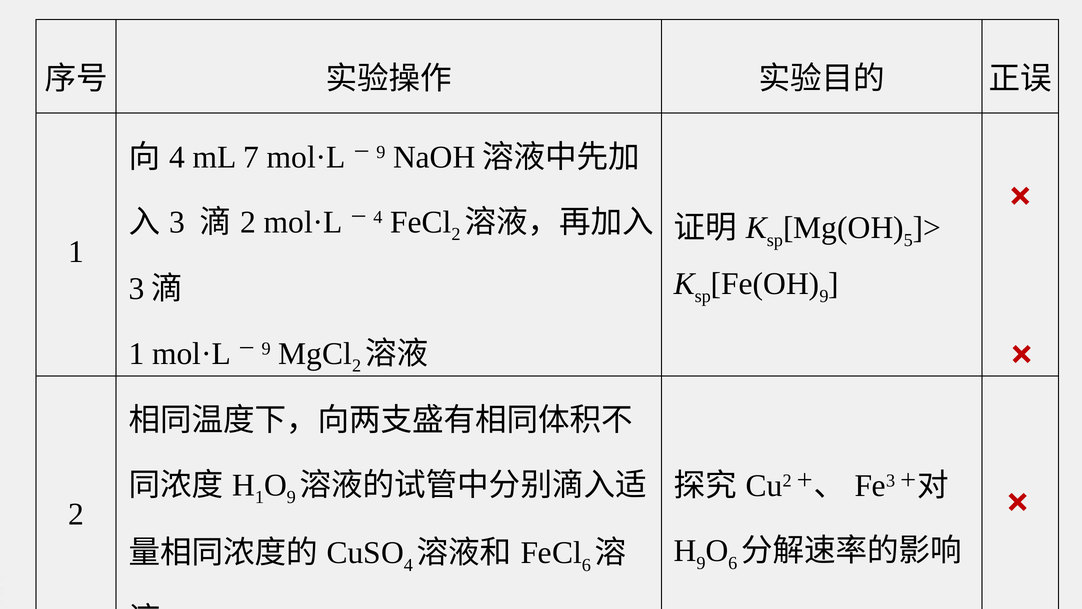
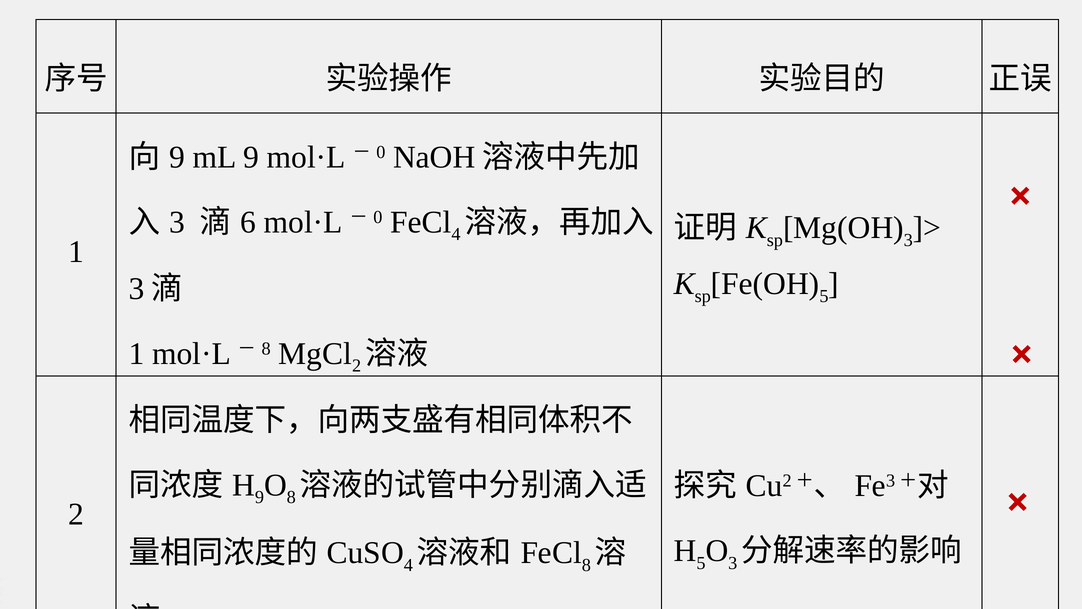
4 at (177, 157): 4 -> 9
mL 7: 7 -> 9
9 at (381, 152): 9 -> 0
2 at (248, 222): 2 -> 6
4 at (378, 217): 4 -> 0
2 at (456, 234): 2 -> 4
5 at (908, 240): 5 -> 3
9 at (824, 296): 9 -> 5
9 at (266, 348): 9 -> 8
1 at (260, 497): 1 -> 9
9 at (291, 497): 9 -> 8
9 at (701, 563): 9 -> 5
6 at (733, 563): 6 -> 3
6 at (586, 565): 6 -> 8
